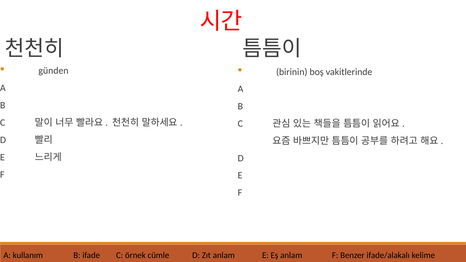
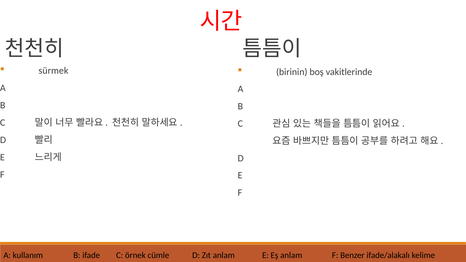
günden: günden -> sürmek
